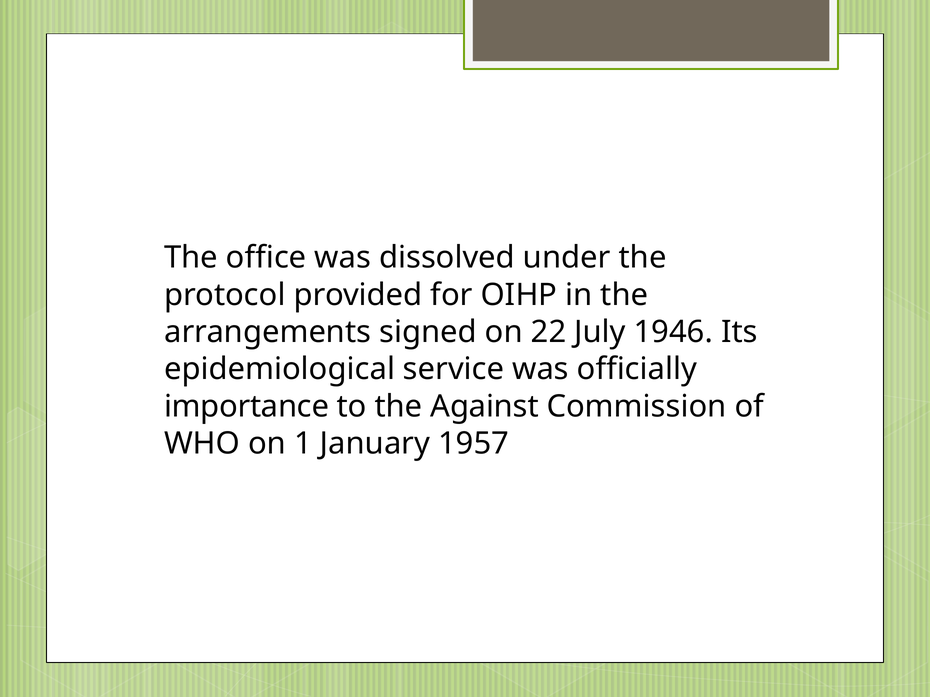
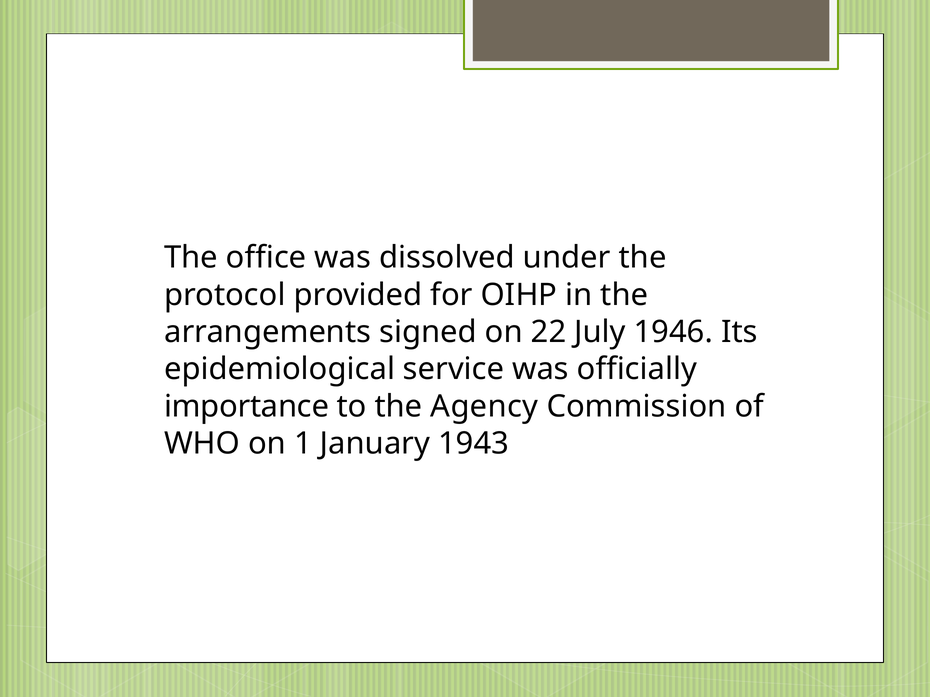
Against: Against -> Agency
1957: 1957 -> 1943
